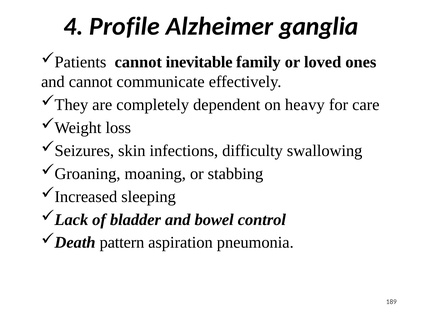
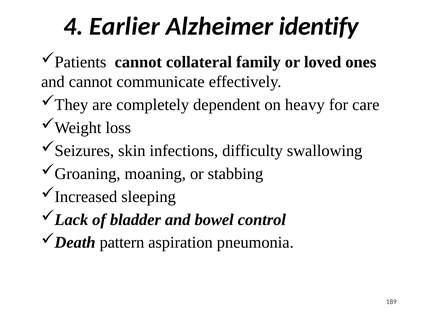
Profile: Profile -> Earlier
ganglia: ganglia -> identify
inevitable: inevitable -> collateral
